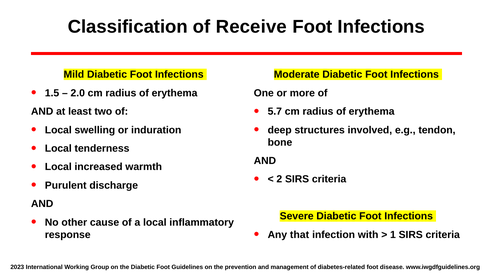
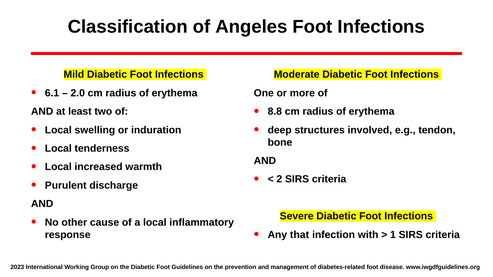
Receive: Receive -> Angeles
1.5: 1.5 -> 6.1
5.7: 5.7 -> 8.8
